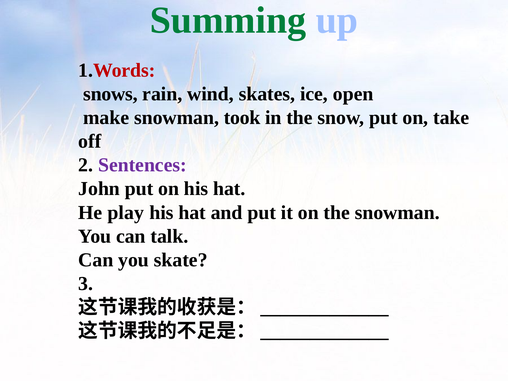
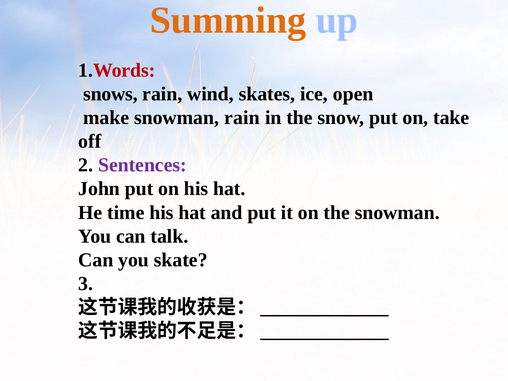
Summing colour: green -> orange
snowman took: took -> rain
play: play -> time
